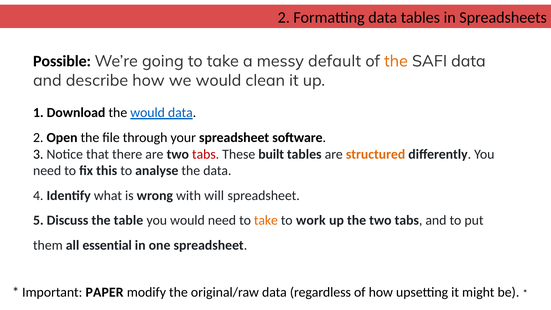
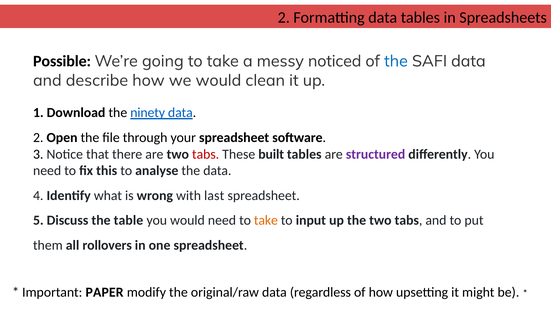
default: default -> noticed
the at (396, 61) colour: orange -> blue
the would: would -> ninety
structured colour: orange -> purple
will: will -> last
work: work -> input
essential: essential -> rollovers
